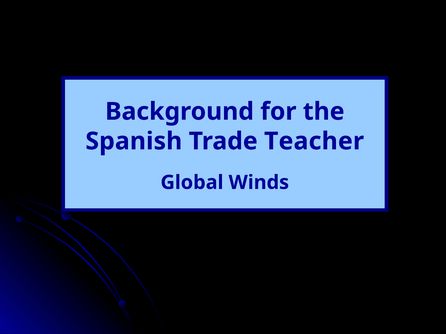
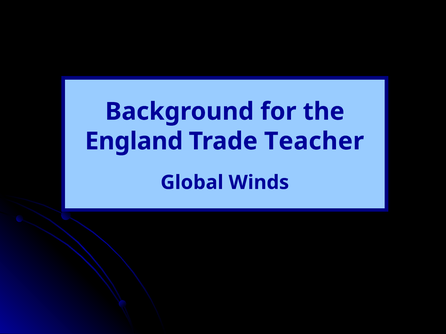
Spanish: Spanish -> England
